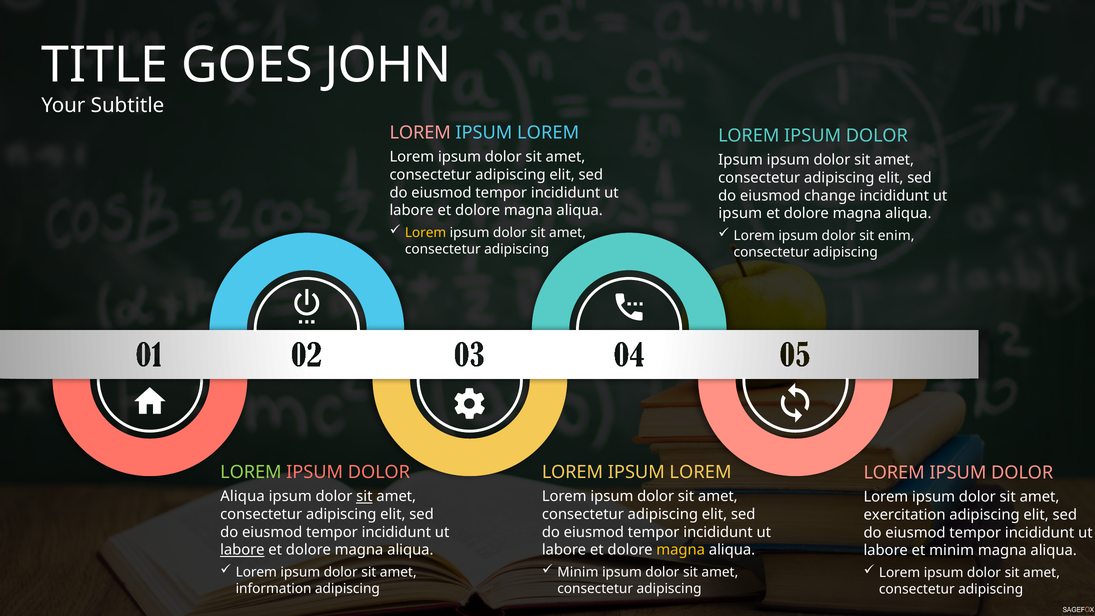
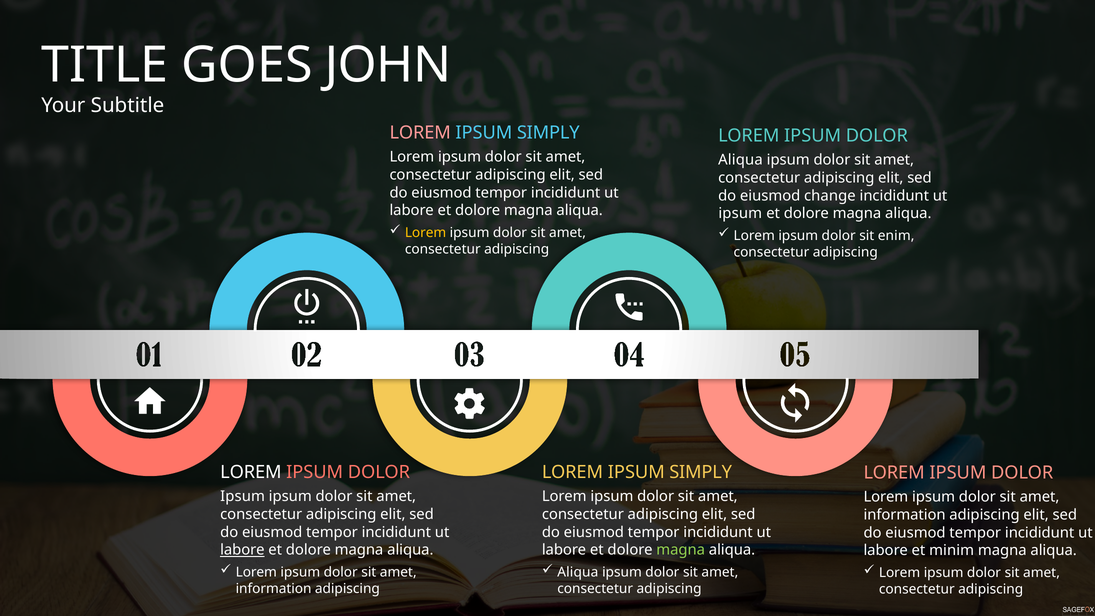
LOREM at (548, 133): LOREM -> SIMPLY
Ipsum at (741, 160): Ipsum -> Aliqua
LOREM at (251, 472) colour: light green -> white
LOREM at (701, 472): LOREM -> SIMPLY
Aliqua at (243, 496): Aliqua -> Ipsum
sit at (364, 496) underline: present -> none
exercitation at (905, 515): exercitation -> information
magna at (681, 550) colour: yellow -> light green
Minim at (578, 572): Minim -> Aliqua
